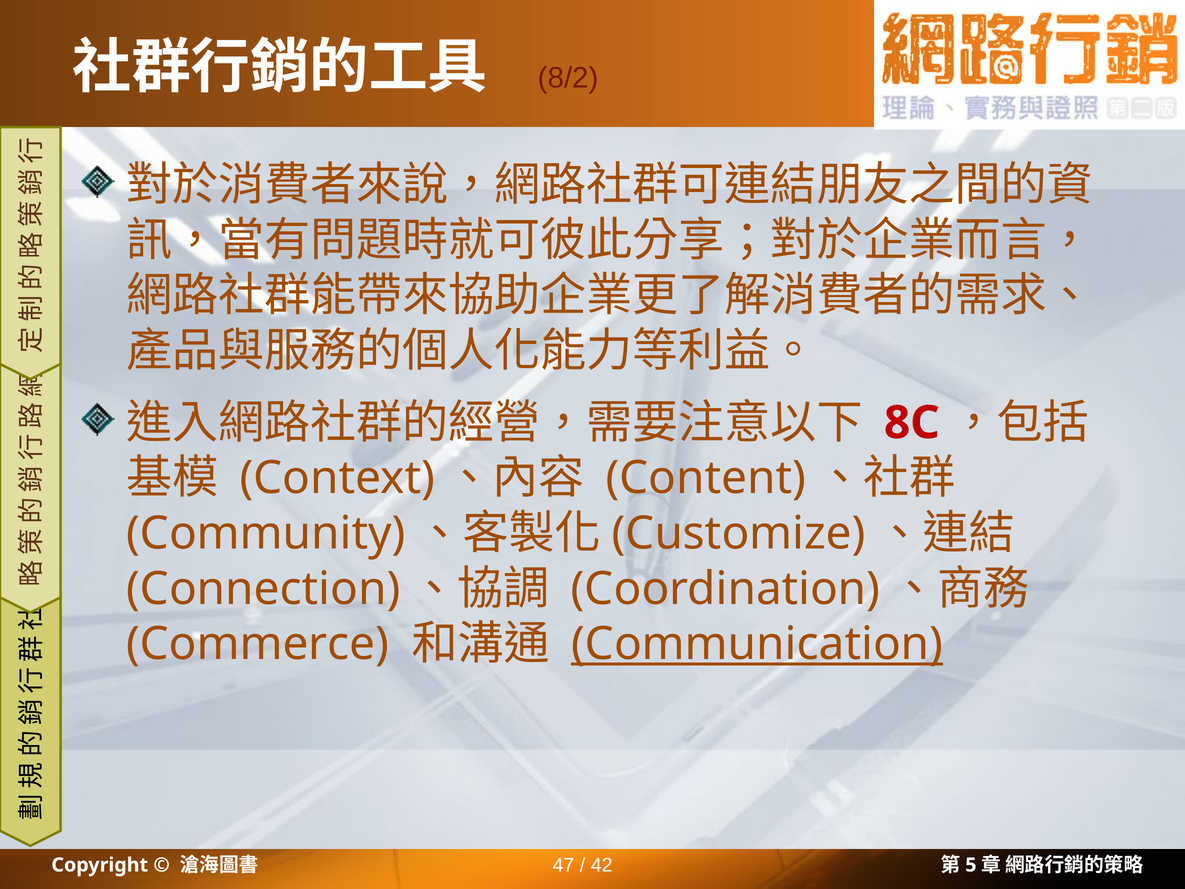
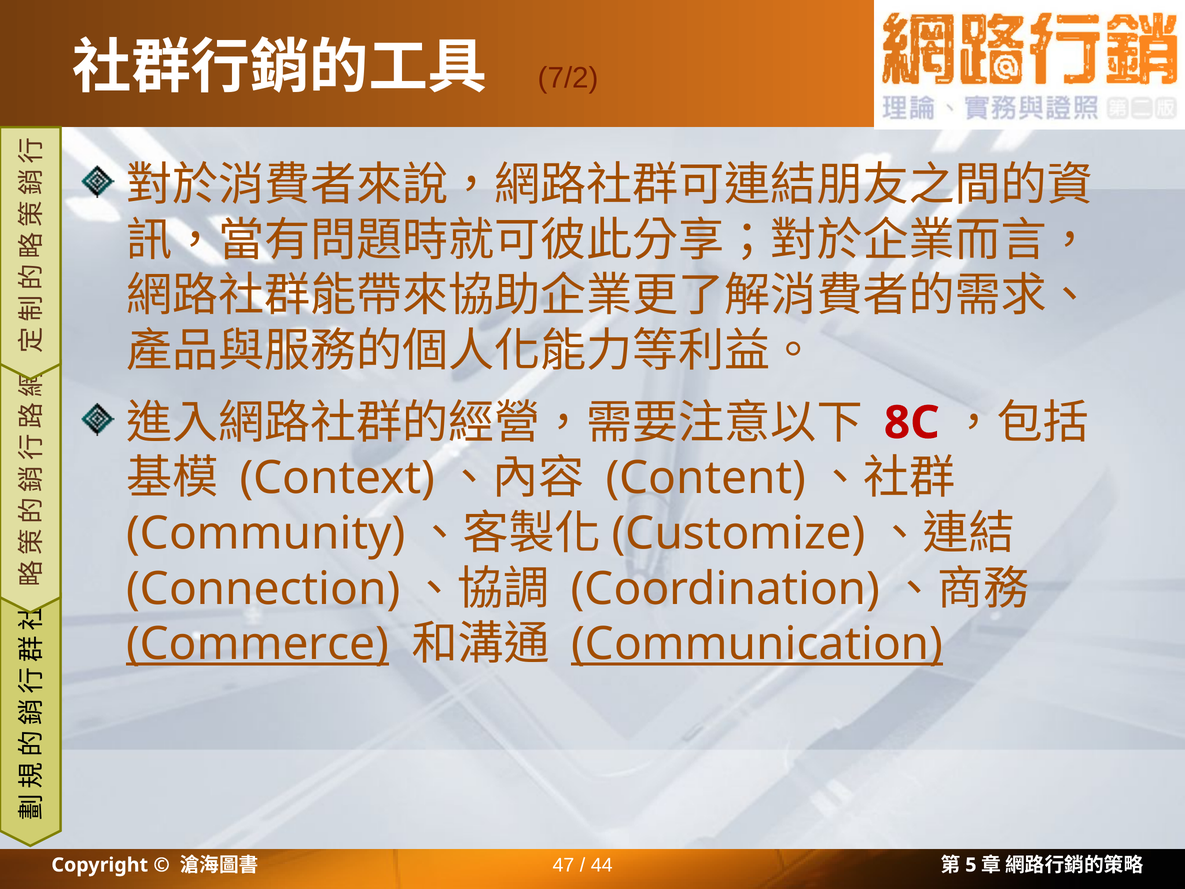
8/2: 8/2 -> 7/2
Commerce underline: none -> present
42: 42 -> 44
